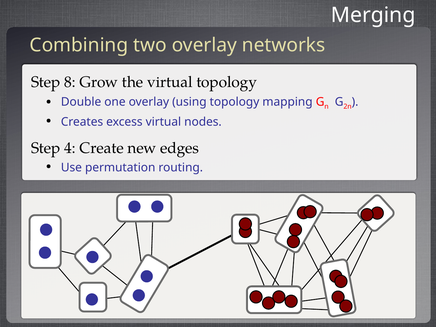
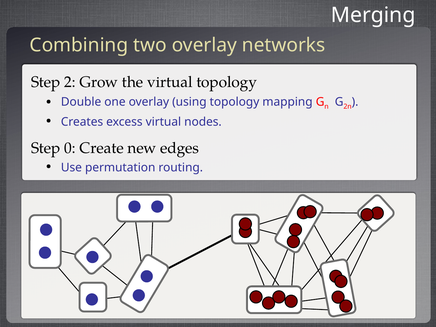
8: 8 -> 2
4: 4 -> 0
